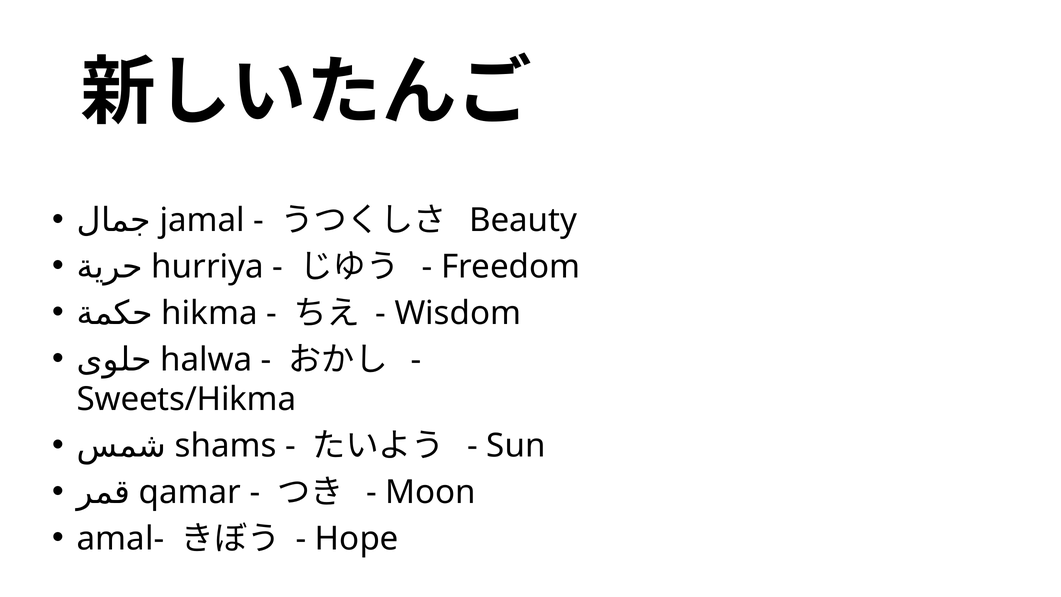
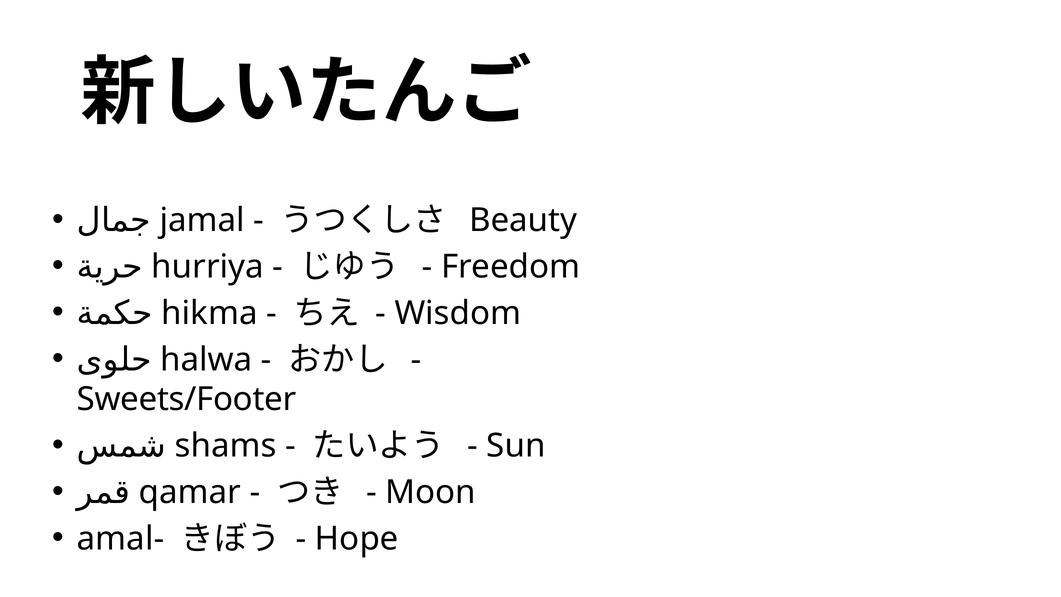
Sweets/Hikma: Sweets/Hikma -> Sweets/Footer
